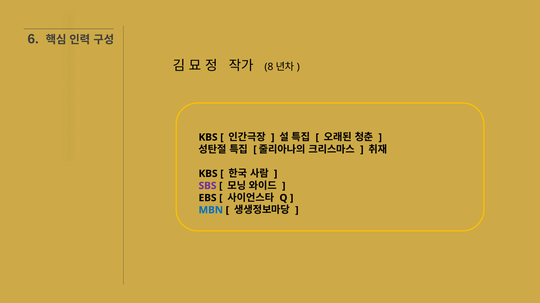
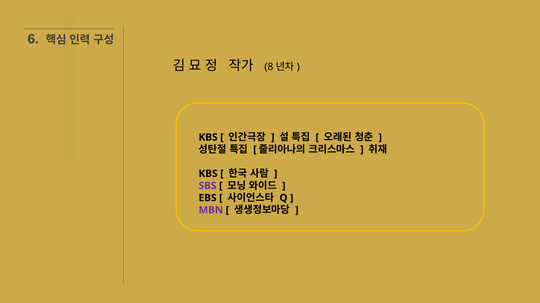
MBN colour: blue -> purple
